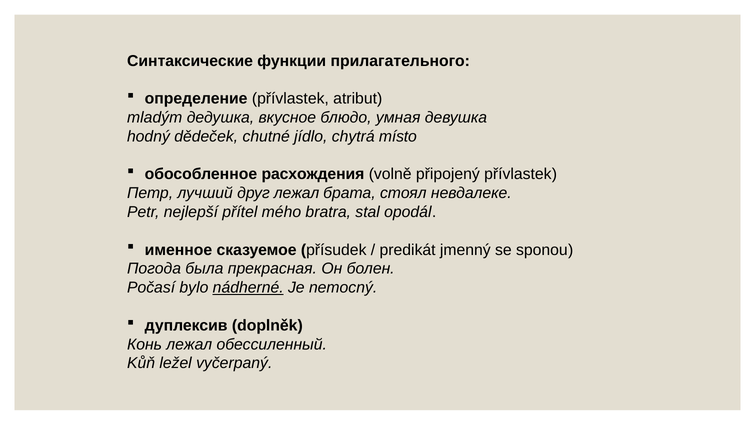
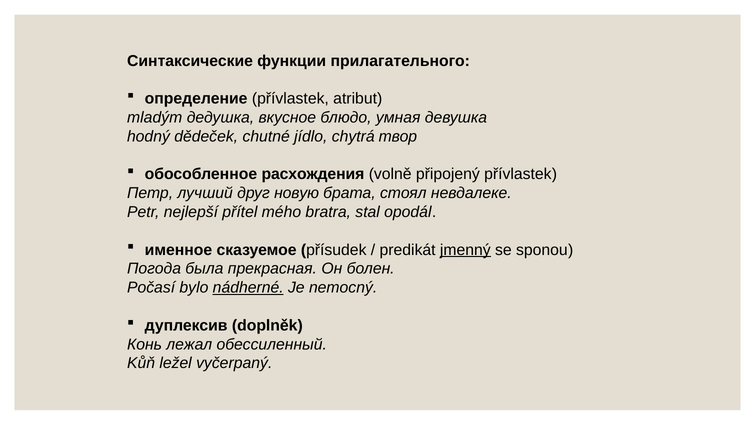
místo: místo -> твор
друг лежал: лежал -> новую
jmenný underline: none -> present
